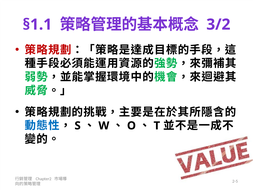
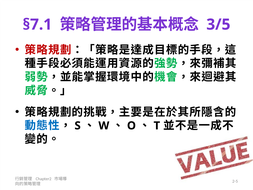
§1.1: §1.1 -> §7.1
3/2: 3/2 -> 3/5
